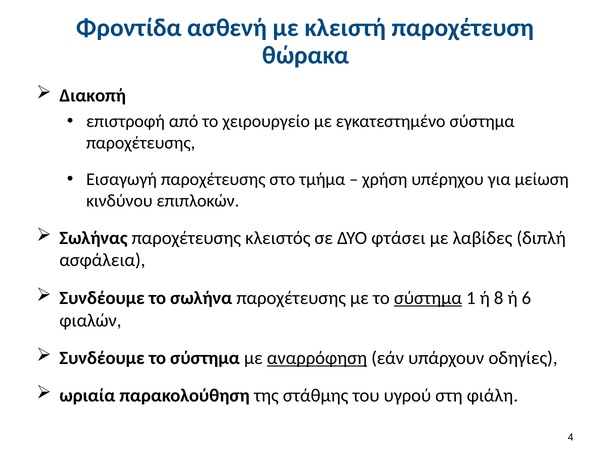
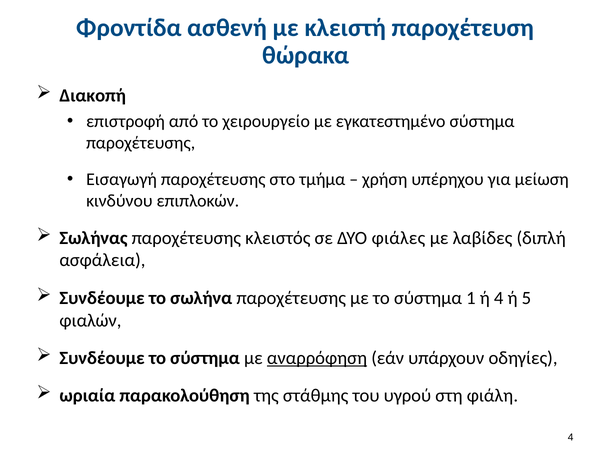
φτάσει: φτάσει -> φιάλες
σύστημα at (428, 298) underline: present -> none
ή 8: 8 -> 4
6: 6 -> 5
